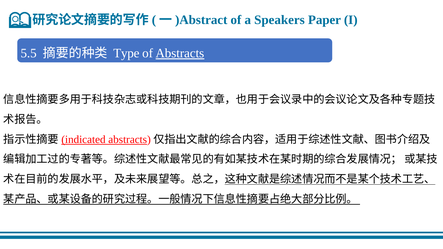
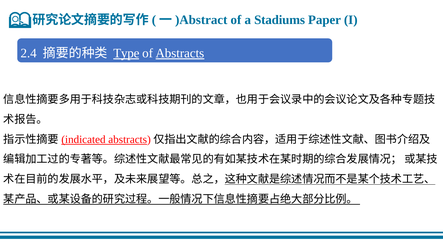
Speakers: Speakers -> Stadiums
5.5: 5.5 -> 2.4
Type underline: none -> present
